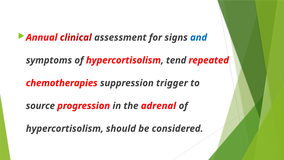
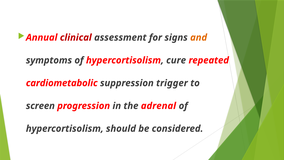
and colour: blue -> orange
tend: tend -> cure
chemotherapies: chemotherapies -> cardiometabolic
source: source -> screen
